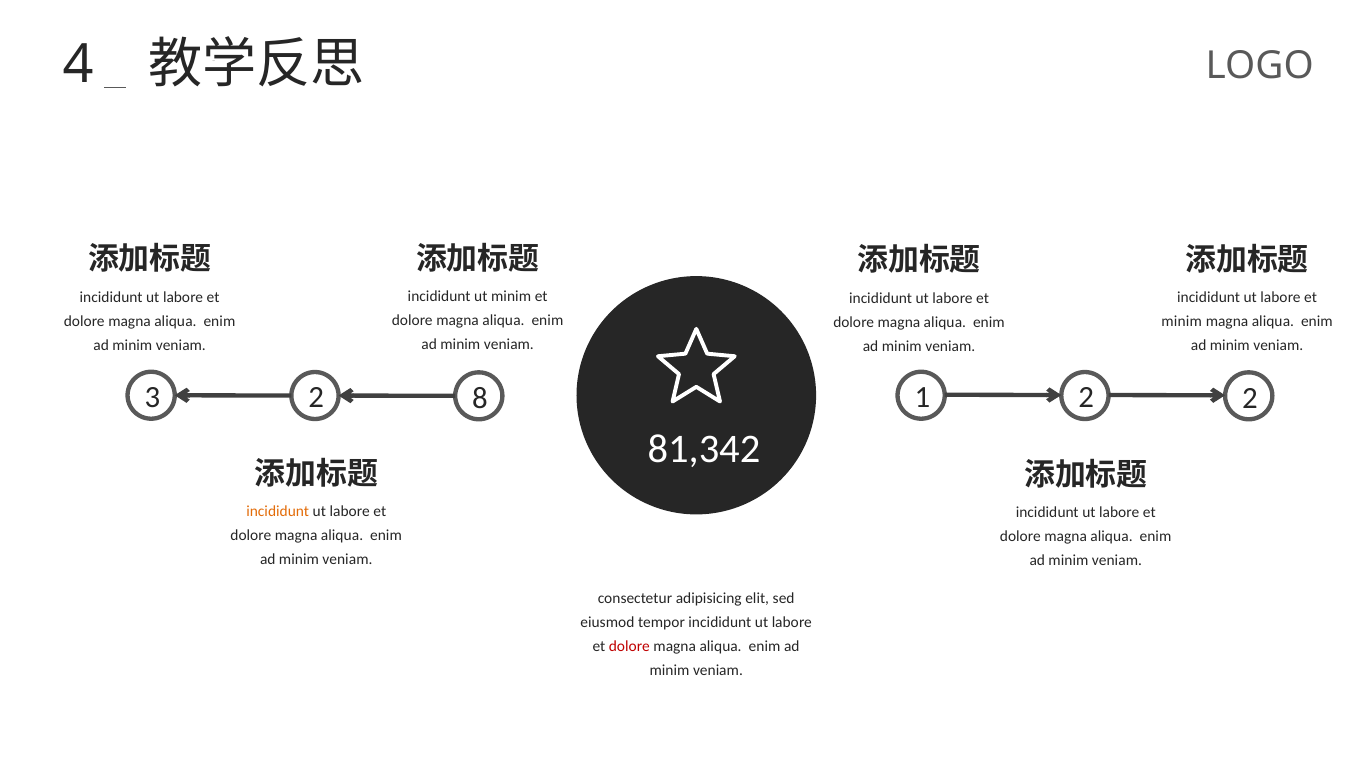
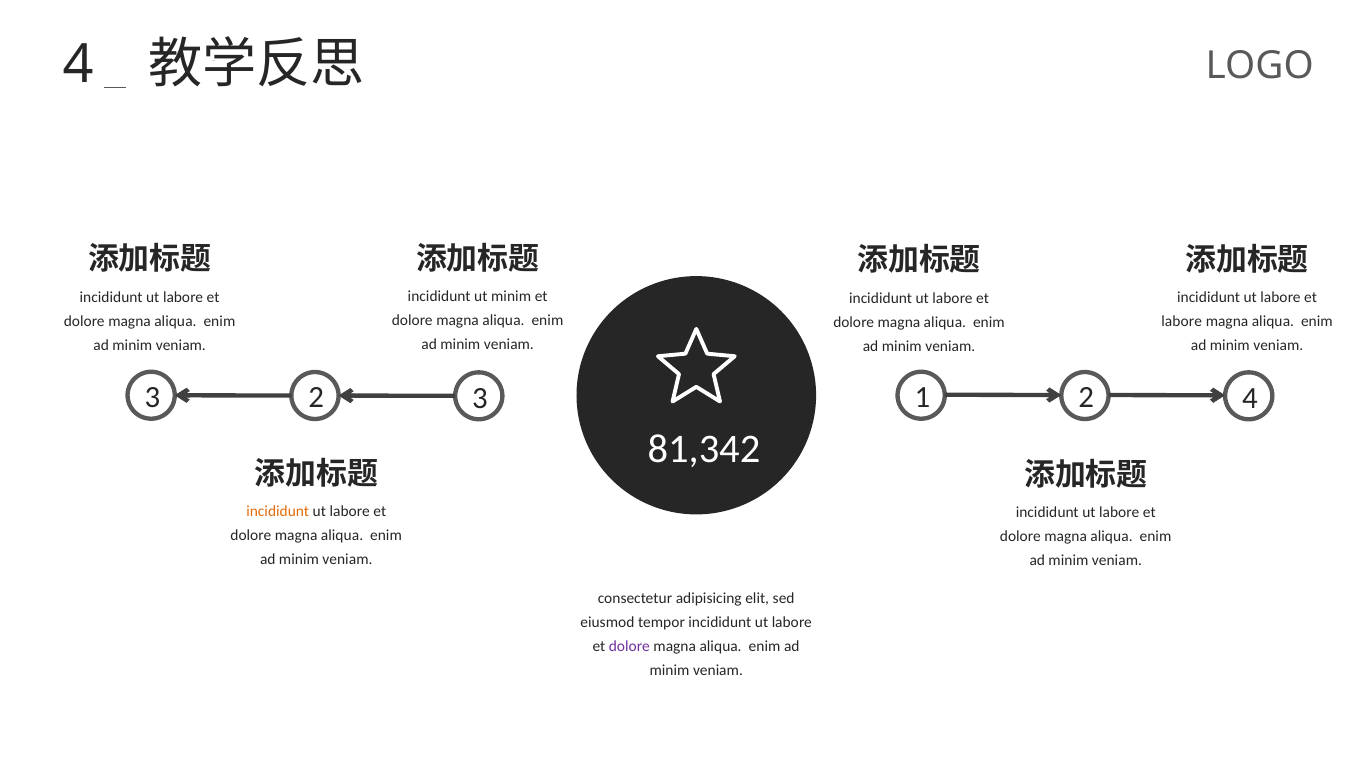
minim at (1182, 322): minim -> labore
2 8: 8 -> 3
2 2: 2 -> 4
dolore at (629, 646) colour: red -> purple
